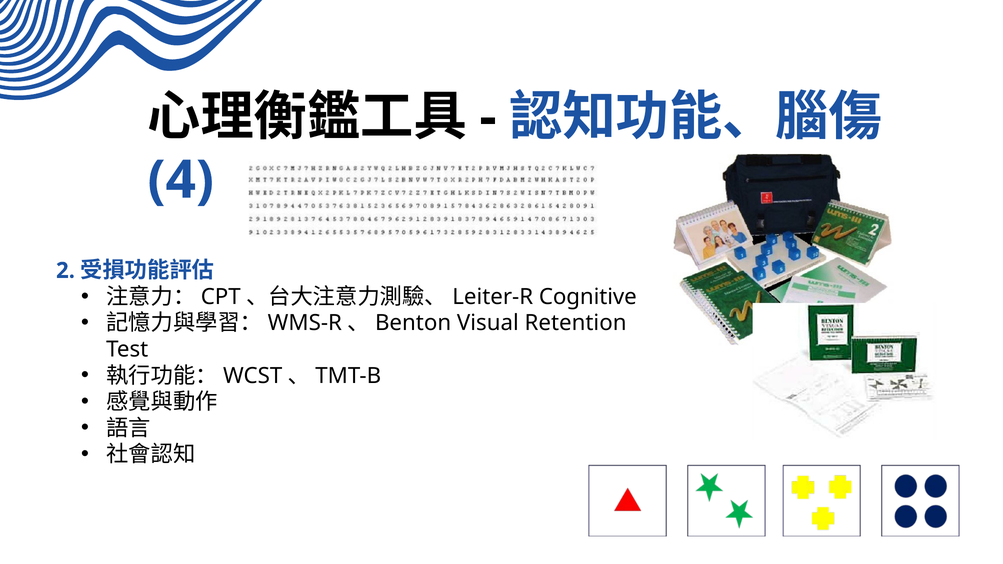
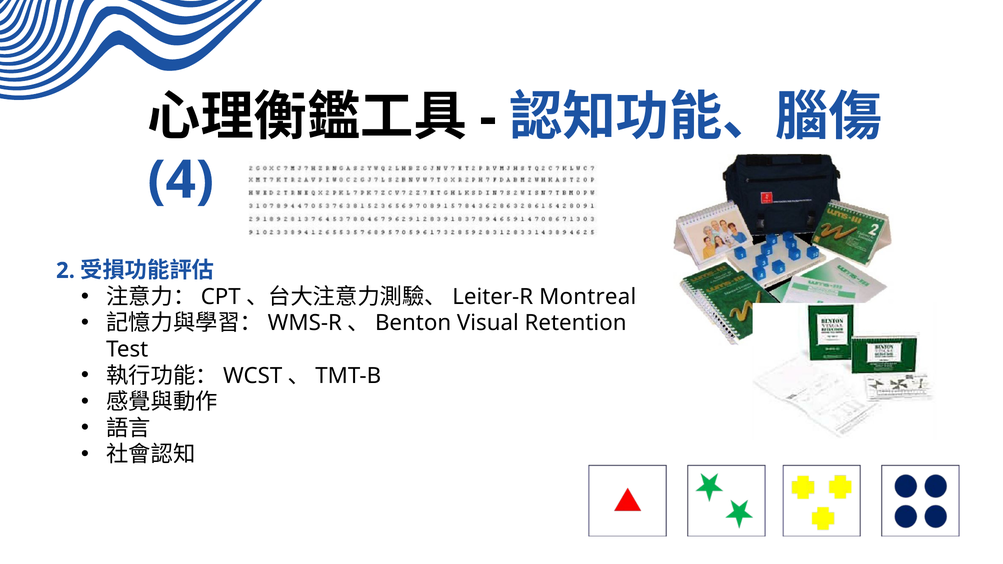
Cognitive: Cognitive -> Montreal
